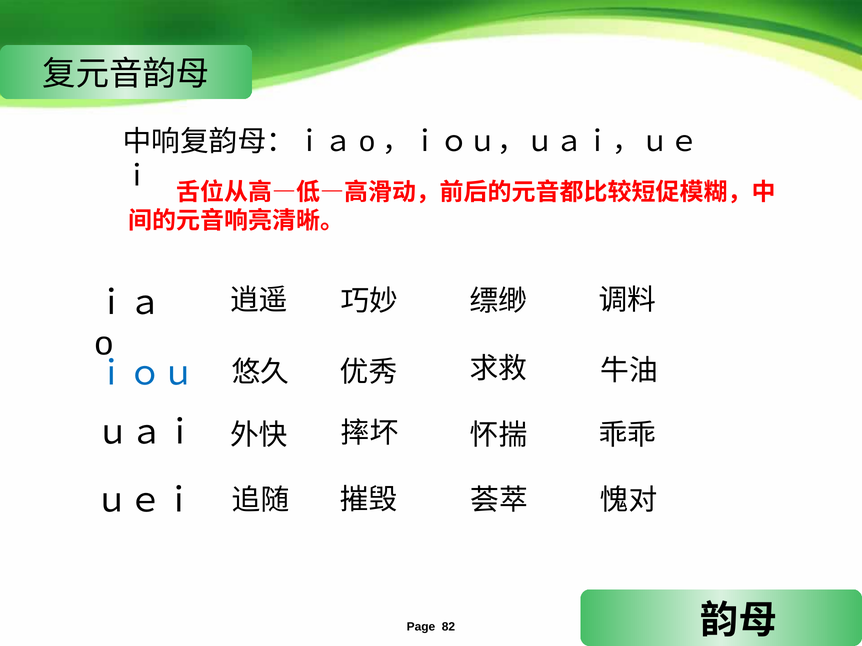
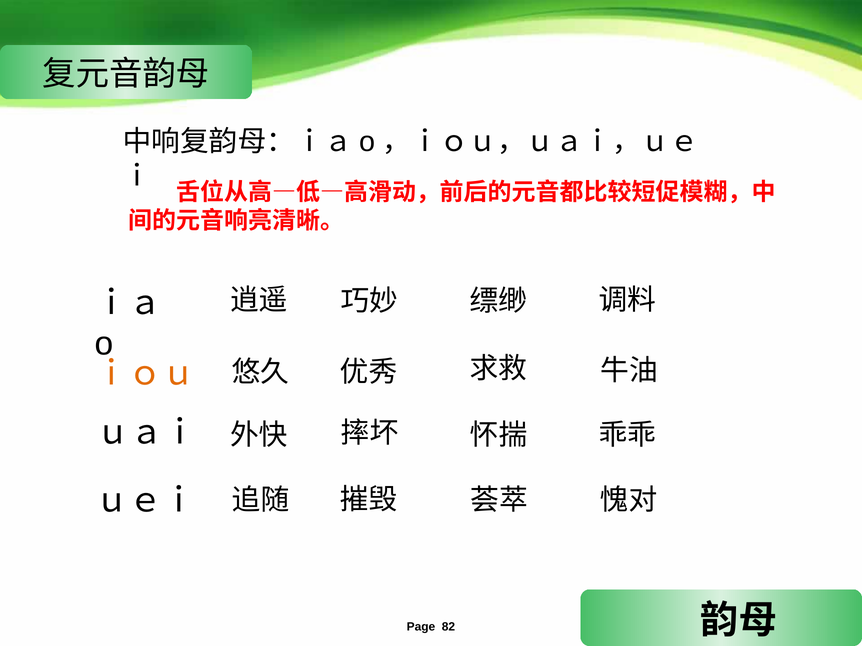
ｉｏｕ colour: blue -> orange
